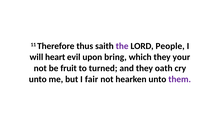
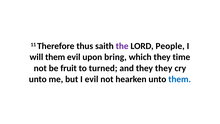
will heart: heart -> them
your: your -> time
they oath: oath -> they
I fair: fair -> evil
them at (180, 79) colour: purple -> blue
